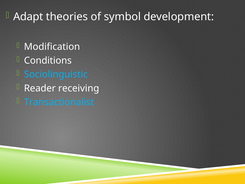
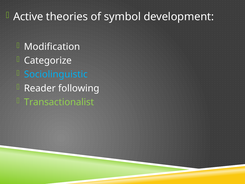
Adapt: Adapt -> Active
Conditions: Conditions -> Categorize
receiving: receiving -> following
Transactionalist colour: light blue -> light green
